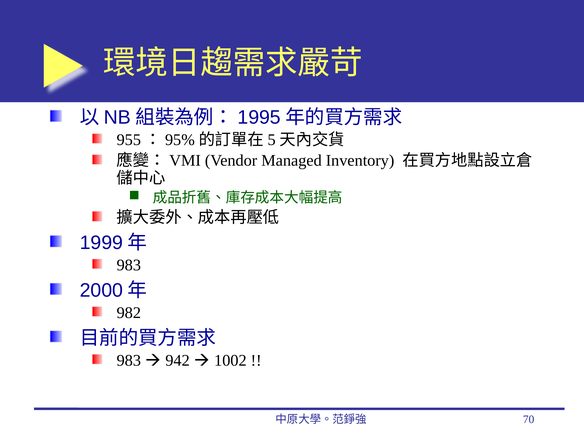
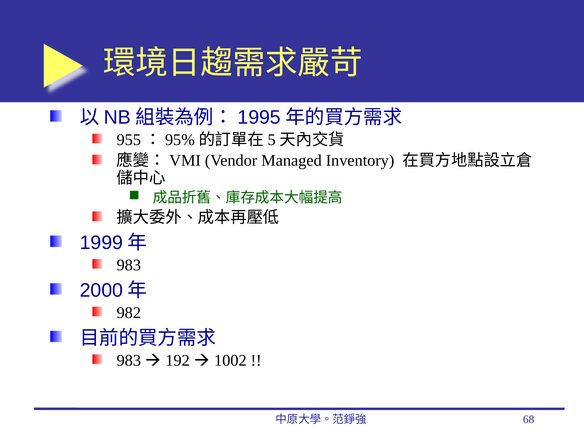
942: 942 -> 192
70: 70 -> 68
